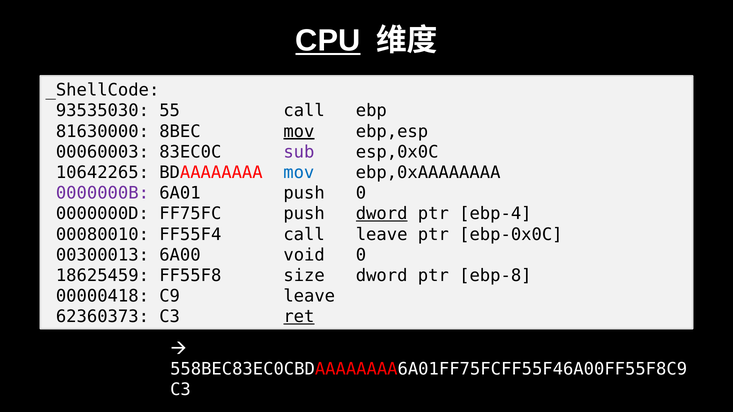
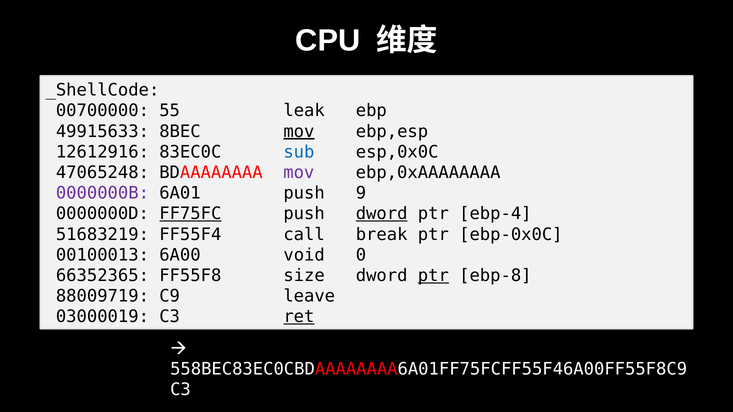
CPU underline: present -> none
93535030: 93535030 -> 00700000
55 call: call -> leak
81630000: 81630000 -> 49915633
00060003: 00060003 -> 12612916
sub colour: purple -> blue
10642265: 10642265 -> 47065248
mov at (299, 173) colour: blue -> purple
push 0: 0 -> 9
FF75FC underline: none -> present
00080010: 00080010 -> 51683219
call leave: leave -> break
00300013: 00300013 -> 00100013
18625459: 18625459 -> 66352365
ptr at (433, 276) underline: none -> present
00000418: 00000418 -> 88009719
62360373: 62360373 -> 03000019
